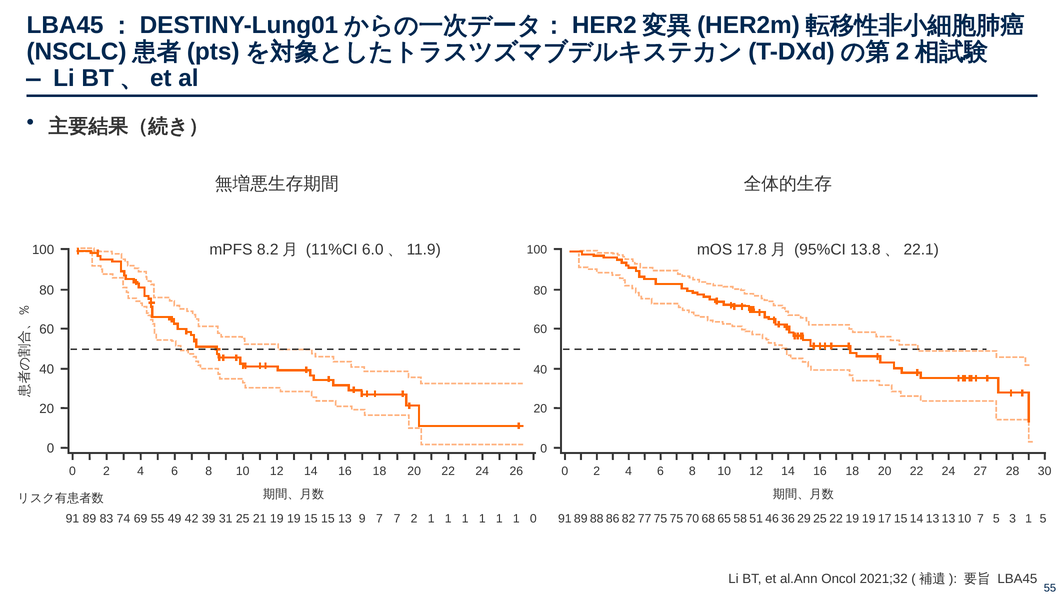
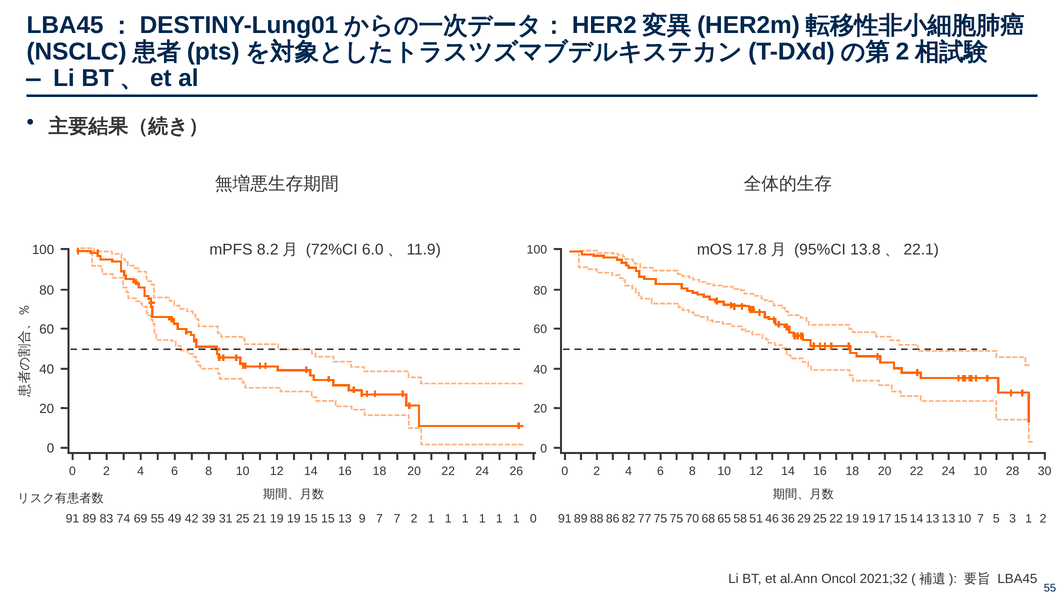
11%CI: 11%CI -> 72%CI
2 27: 27 -> 10
3 5: 5 -> 2
